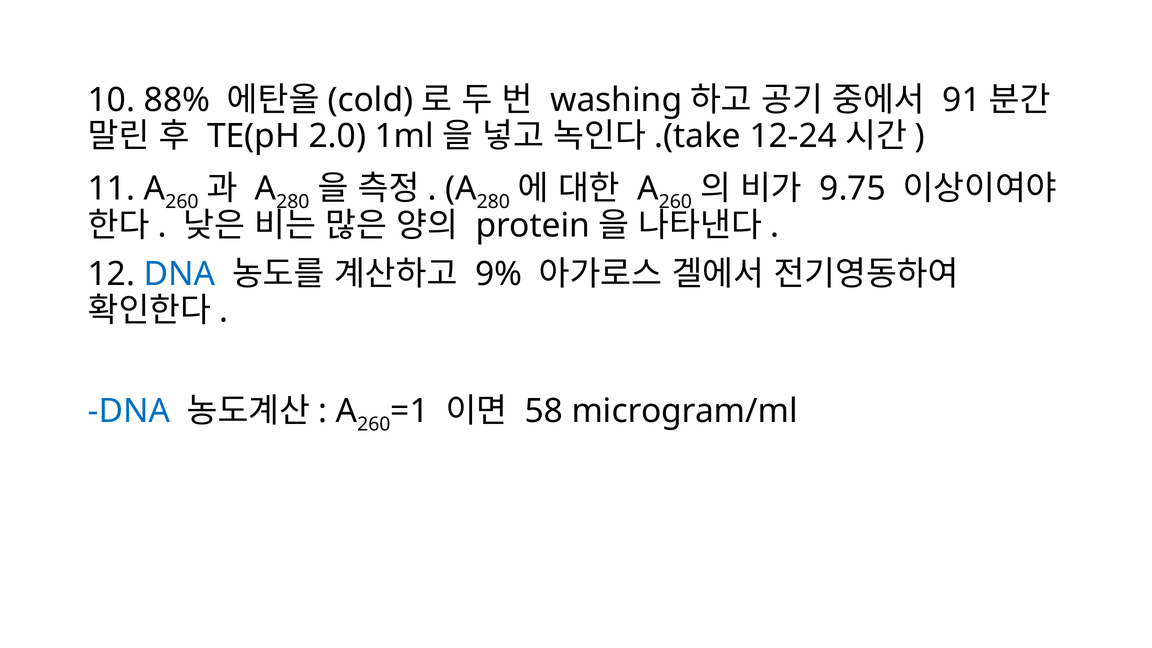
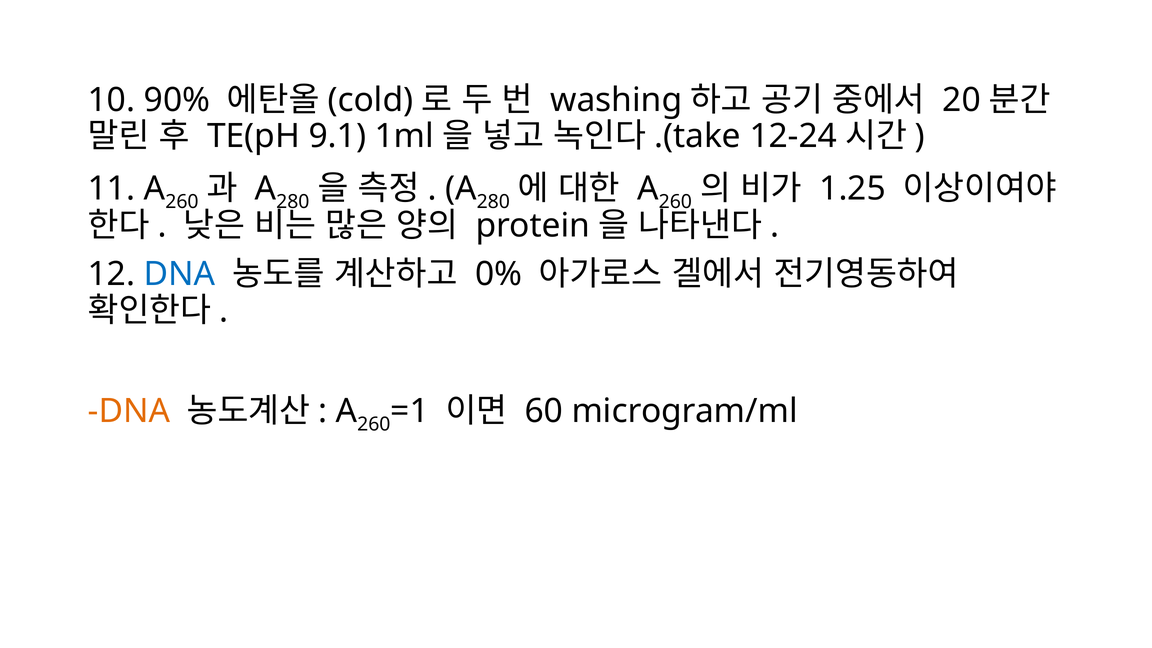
88%: 88% -> 90%
91: 91 -> 20
2.0: 2.0 -> 9.1
9.75: 9.75 -> 1.25
9%: 9% -> 0%
DNA at (129, 411) colour: blue -> orange
58: 58 -> 60
